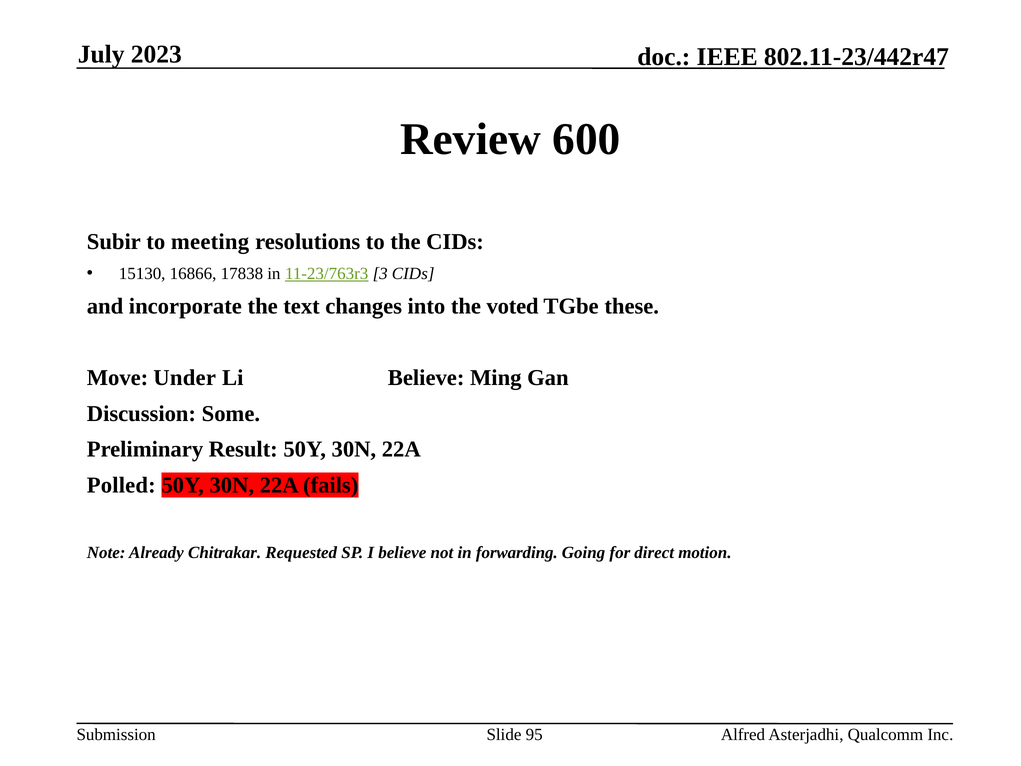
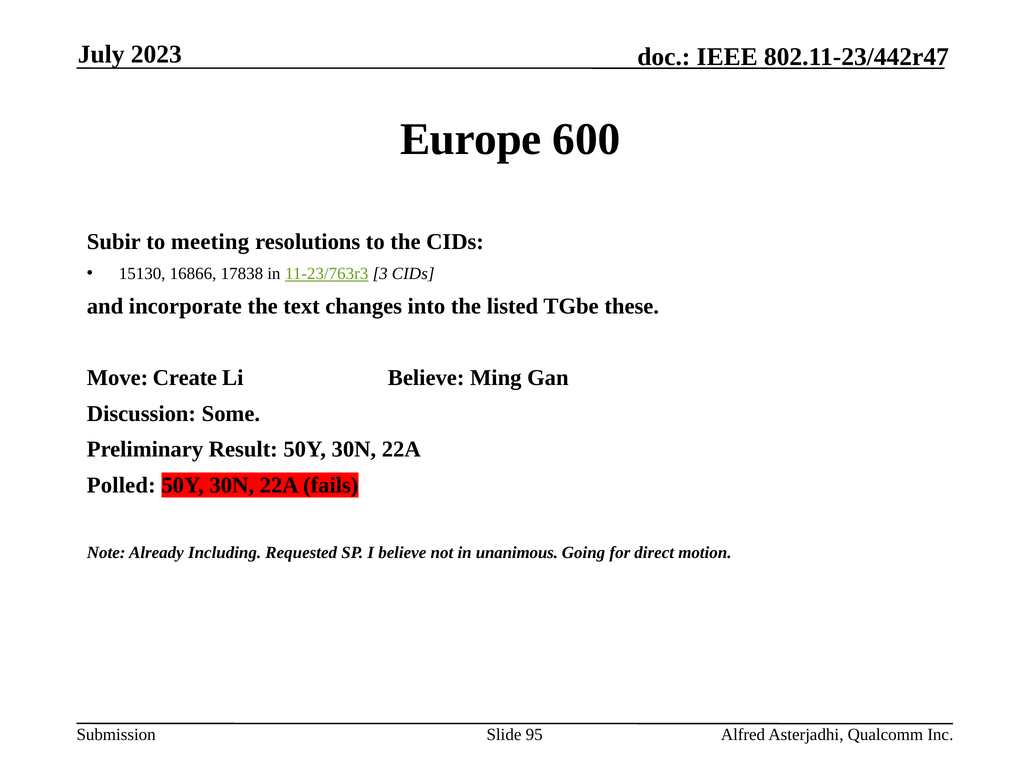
Review: Review -> Europe
voted: voted -> listed
Under: Under -> Create
Chitrakar: Chitrakar -> Including
forwarding: forwarding -> unanimous
